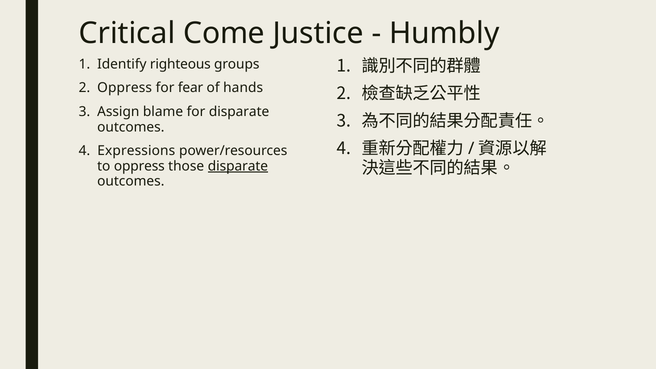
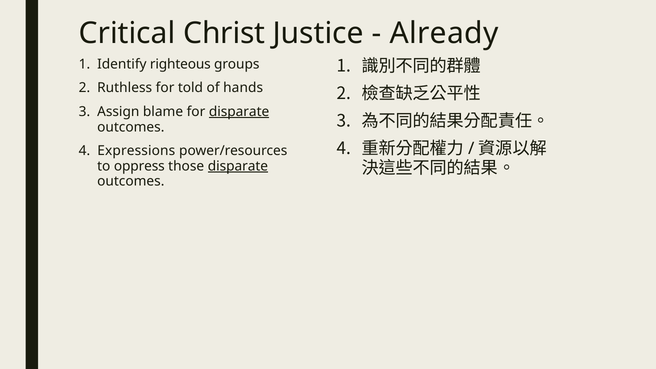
Come: Come -> Christ
Humbly: Humbly -> Already
Oppress at (125, 88): Oppress -> Ruthless
fear: fear -> told
disparate at (239, 112) underline: none -> present
